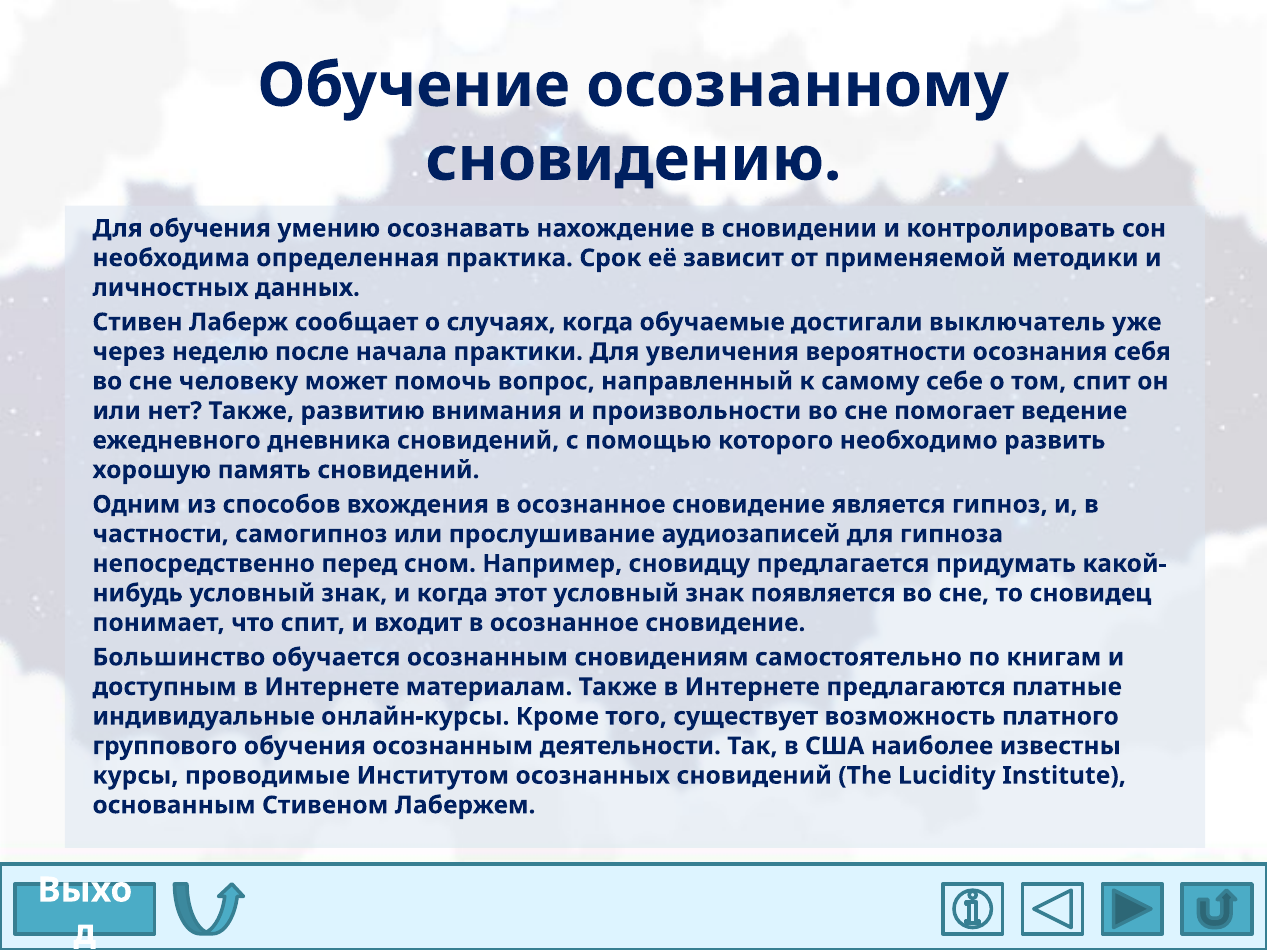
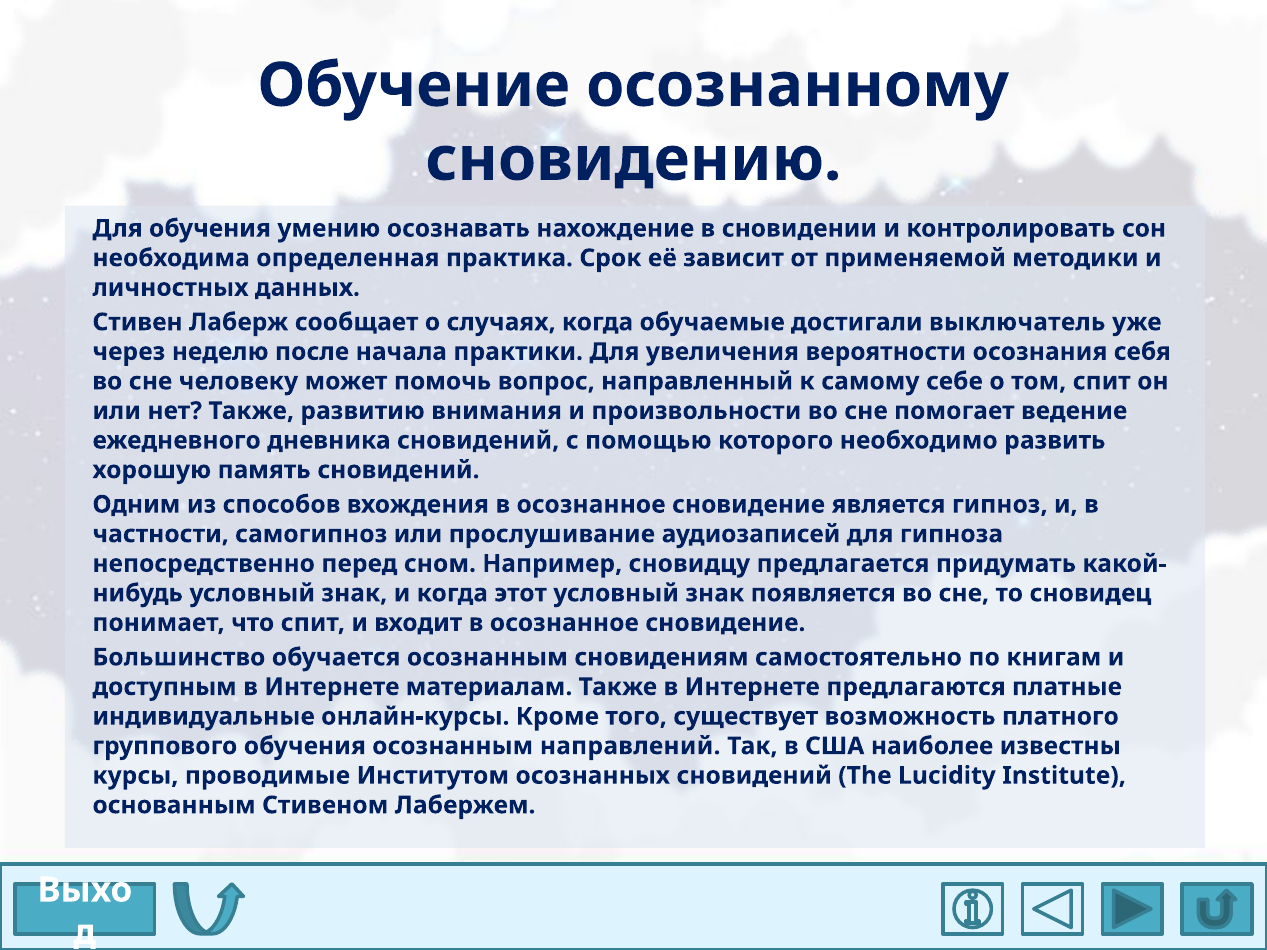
деятельности: деятельности -> направлений
